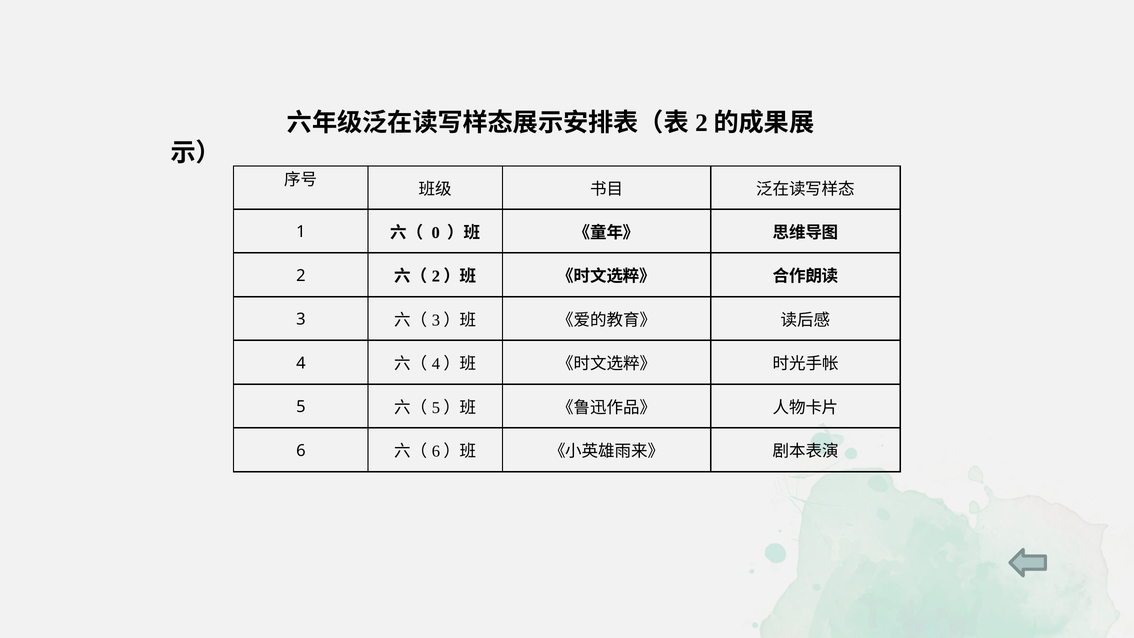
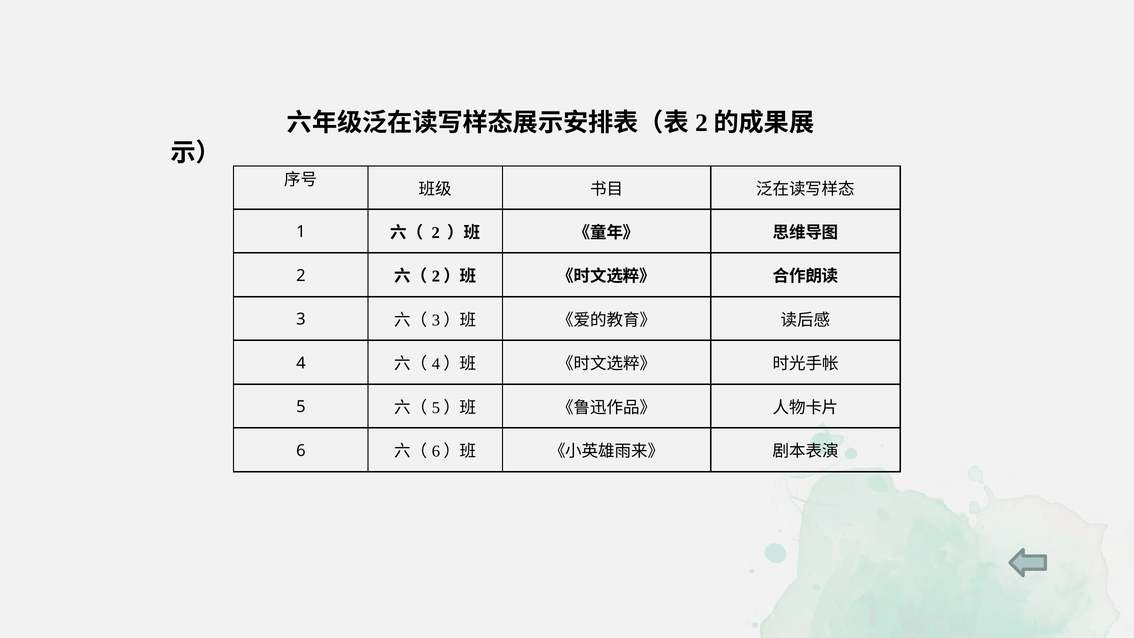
0 at (436, 233): 0 -> 2
